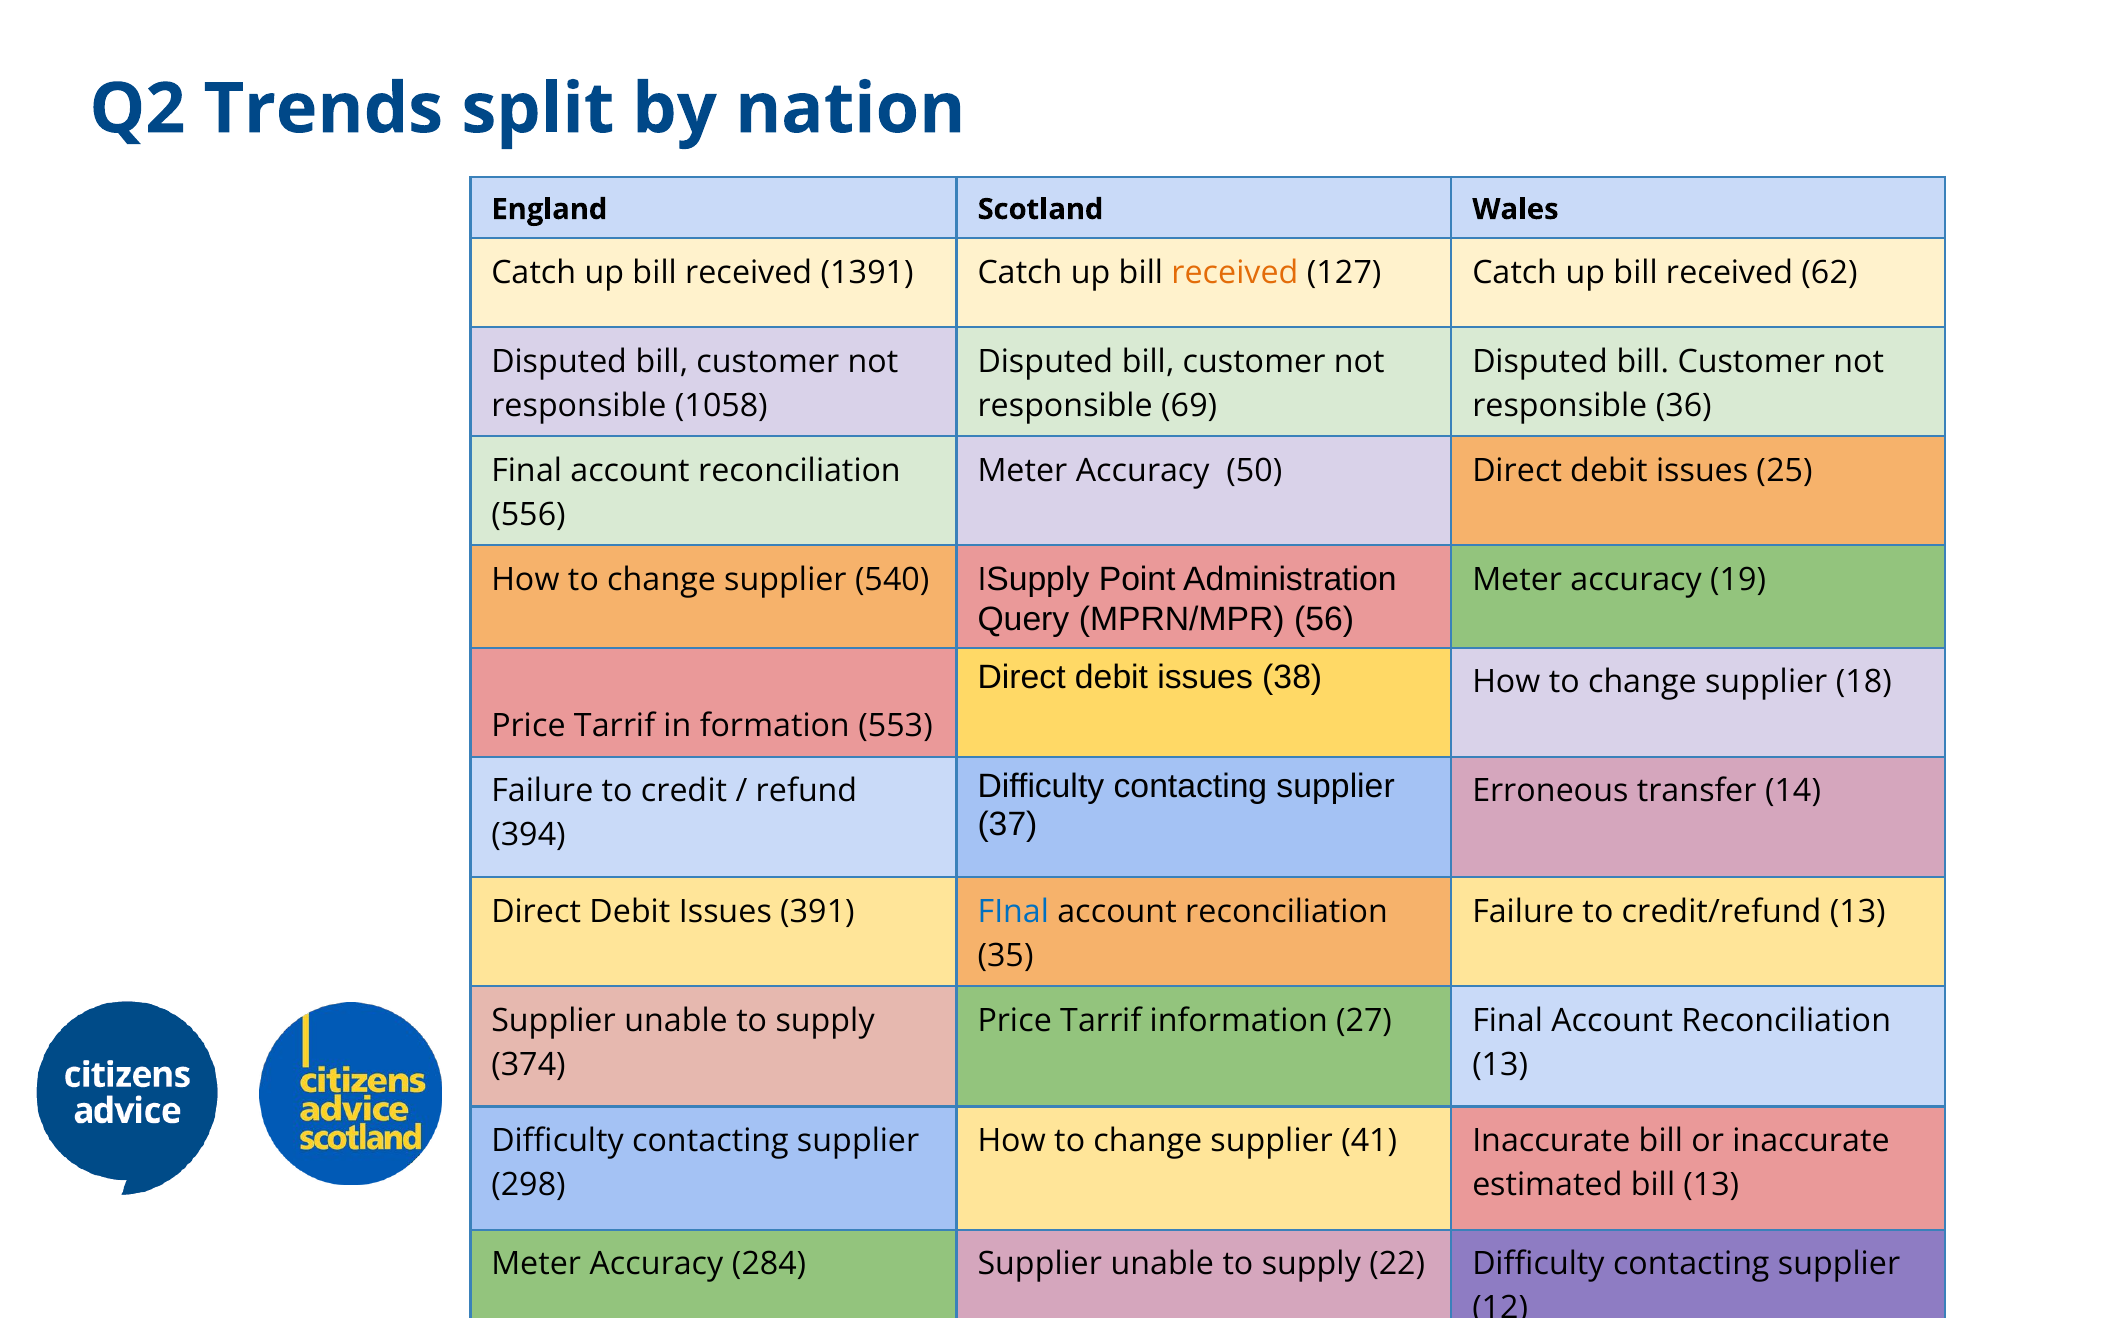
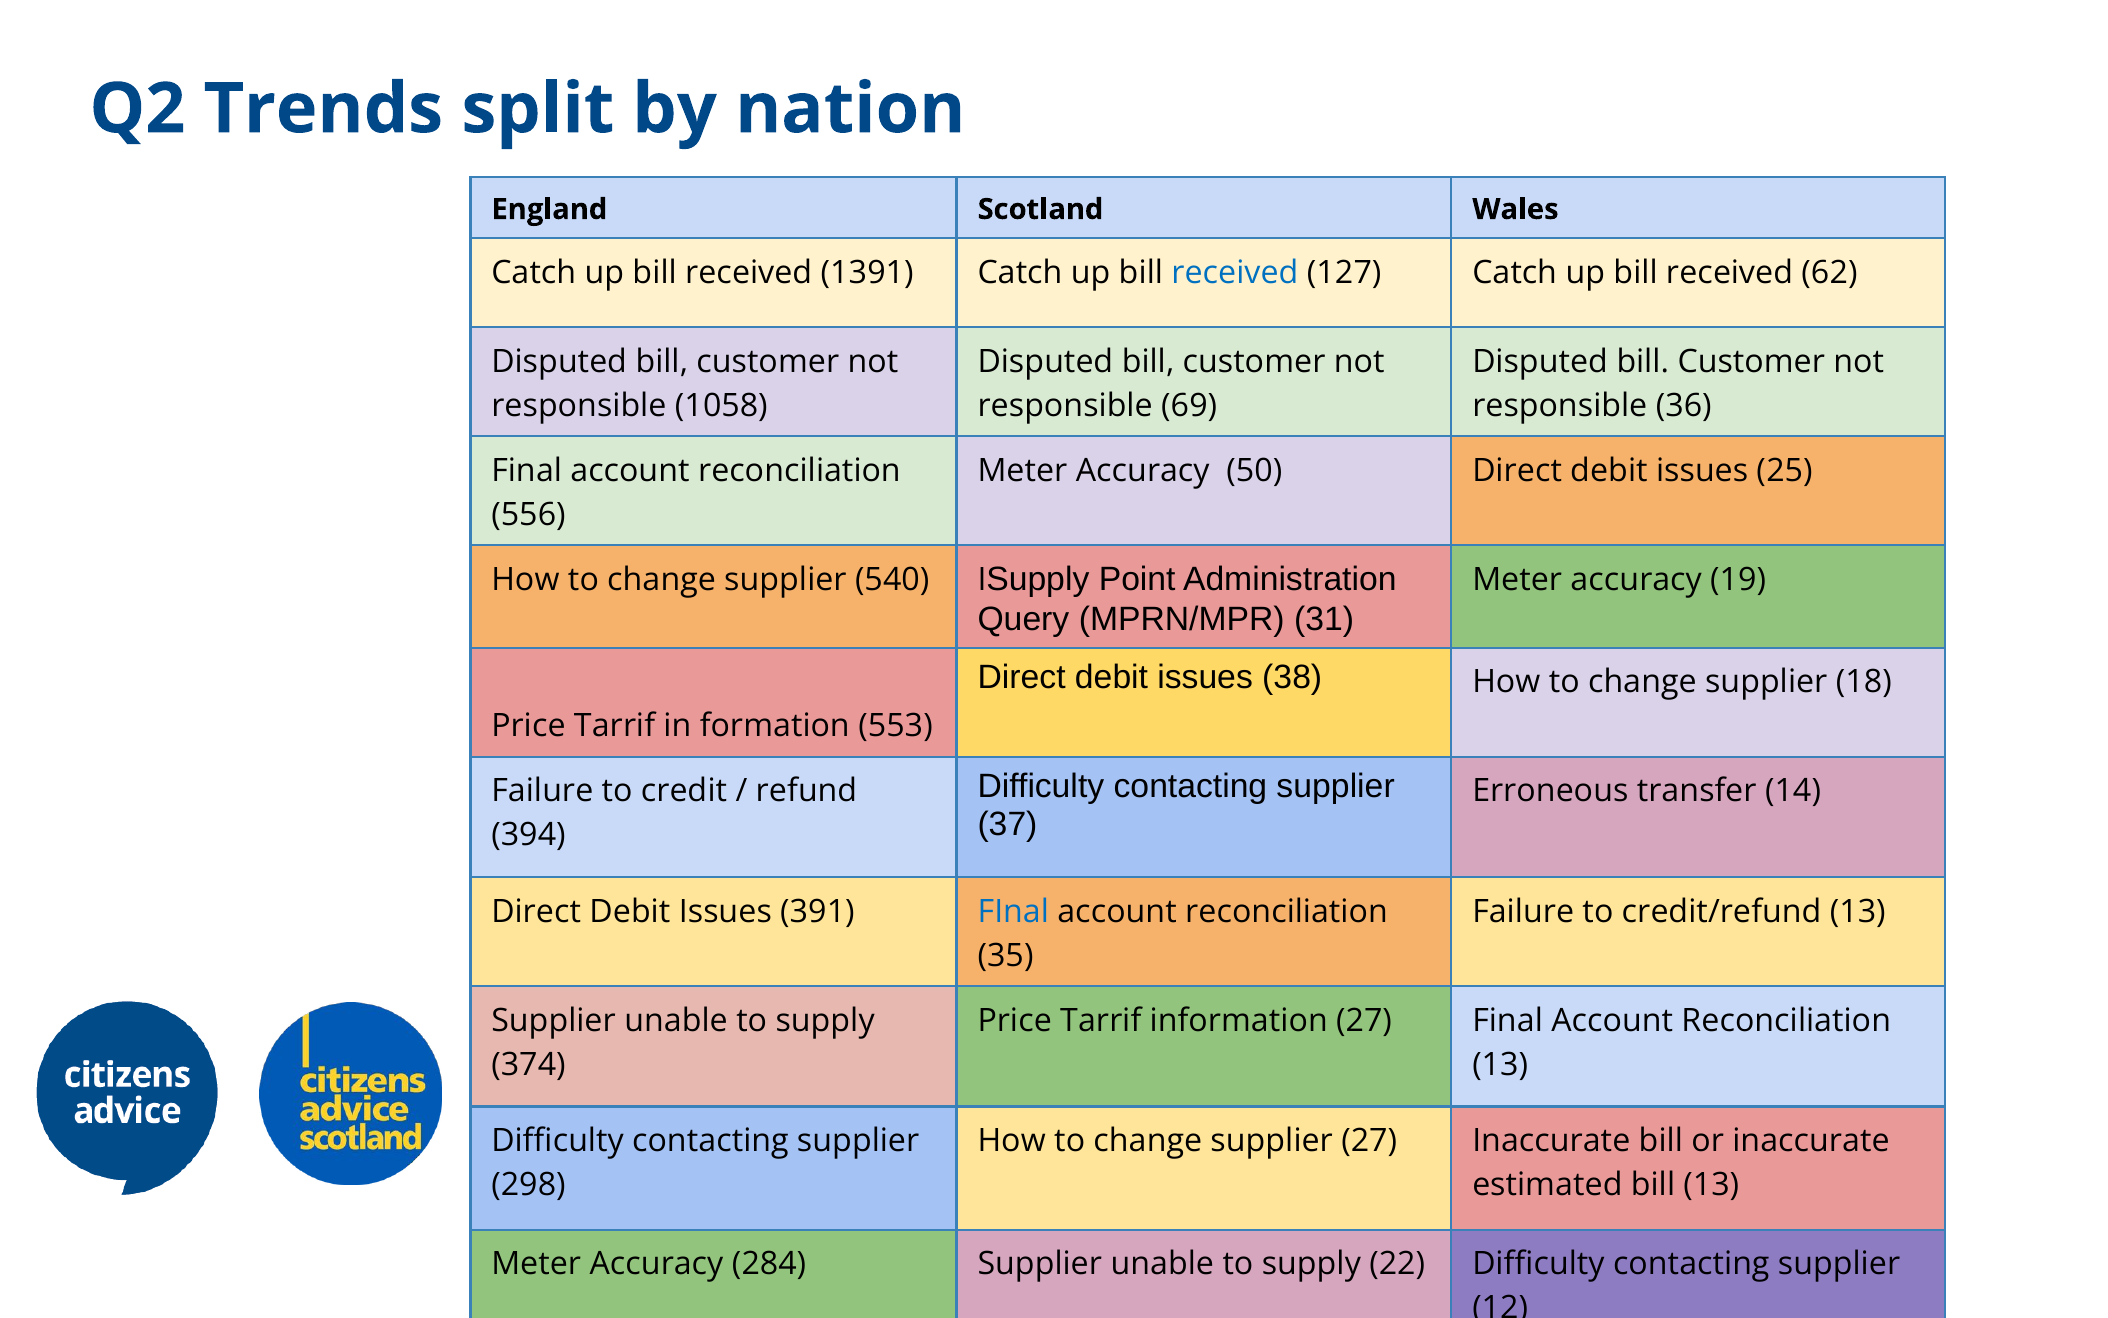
received at (1235, 272) colour: orange -> blue
56: 56 -> 31
supplier 41: 41 -> 27
